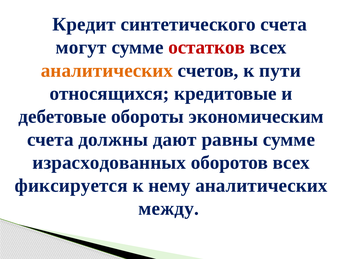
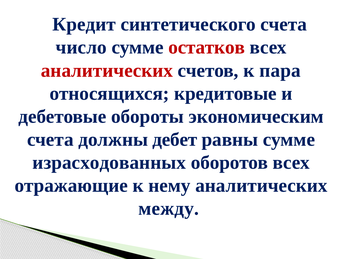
могут: могут -> число
аналитических at (107, 70) colour: orange -> red
пути: пути -> пара
дают: дают -> дебет
фиксируется: фиксируется -> отражающие
